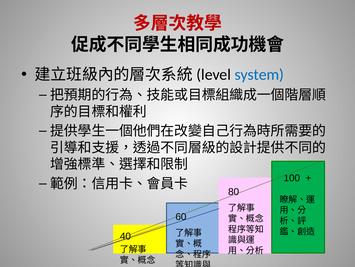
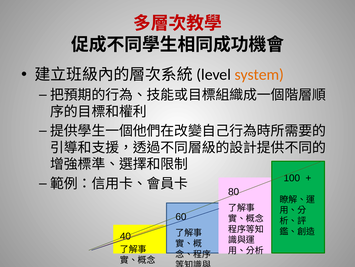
system colour: blue -> orange
